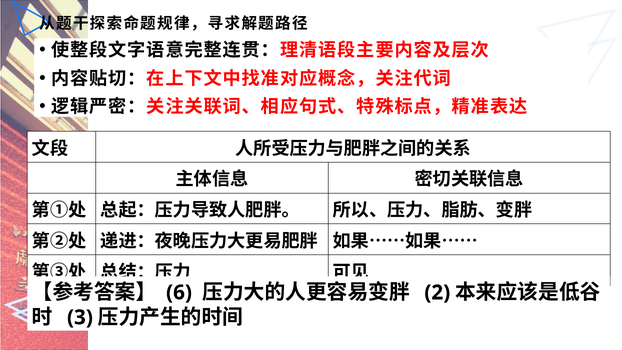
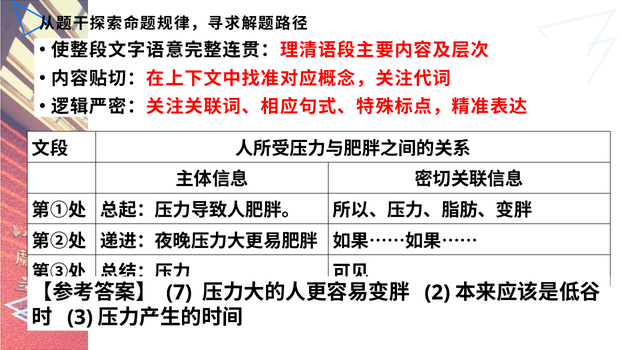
6: 6 -> 7
